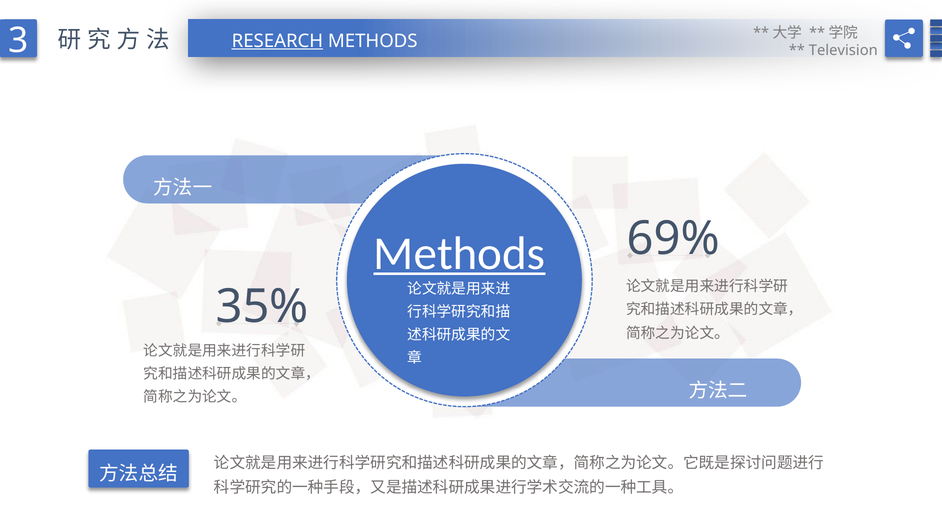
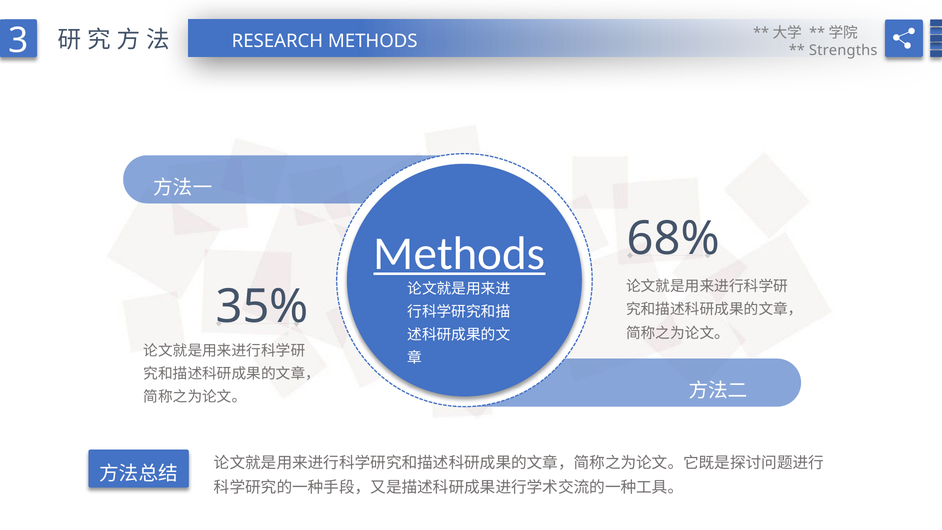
RESEARCH underline: present -> none
Television: Television -> Strengths
69%: 69% -> 68%
